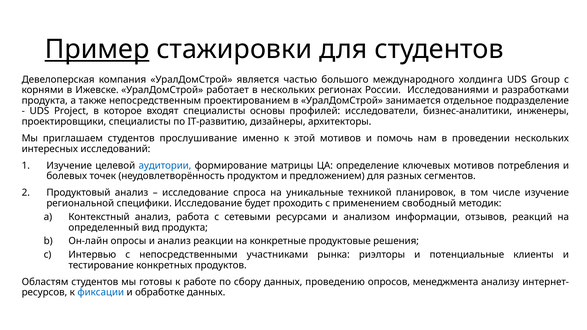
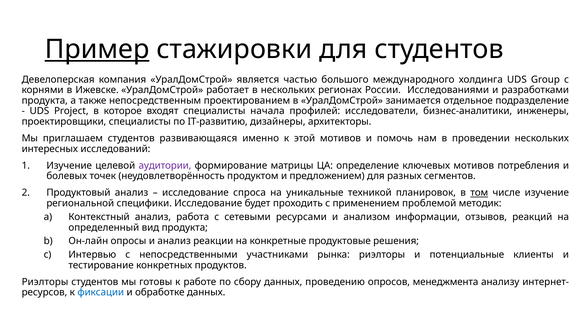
основы: основы -> начала
прослушивание: прослушивание -> развивающаяся
аудитории colour: blue -> purple
том underline: none -> present
свободный: свободный -> проблемой
Областям at (45, 282): Областям -> Риэлторы
